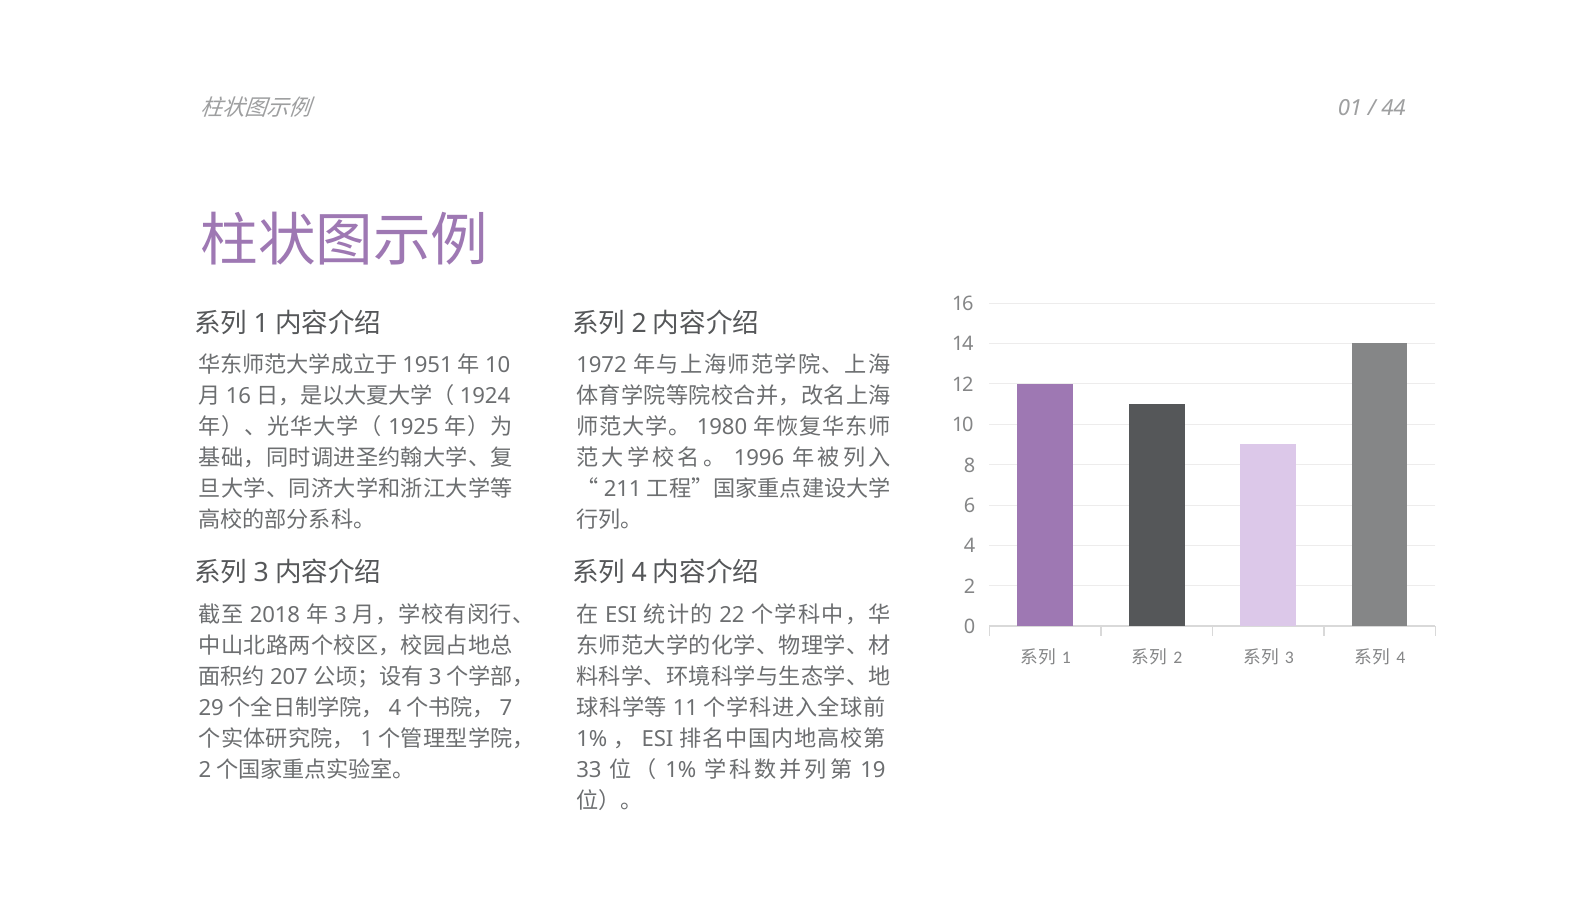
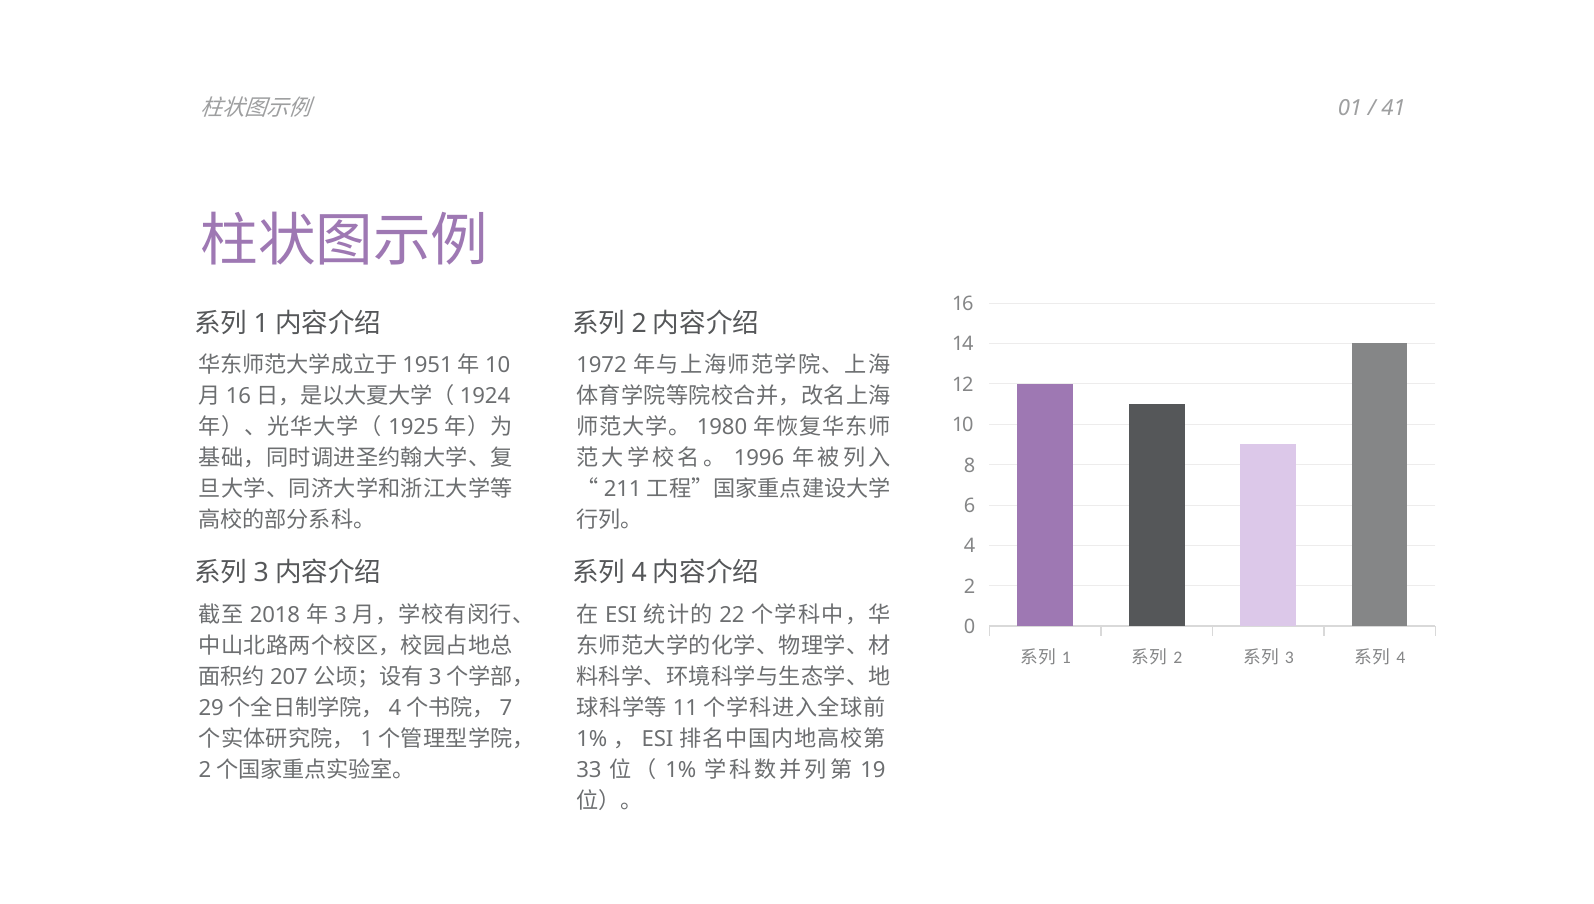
44: 44 -> 41
